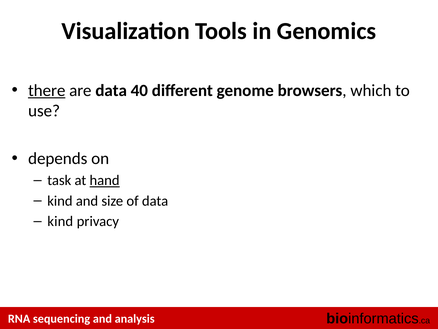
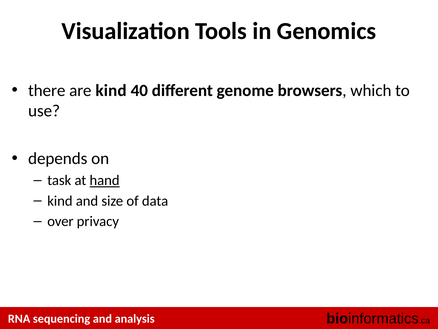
there underline: present -> none
are data: data -> kind
kind at (60, 221): kind -> over
